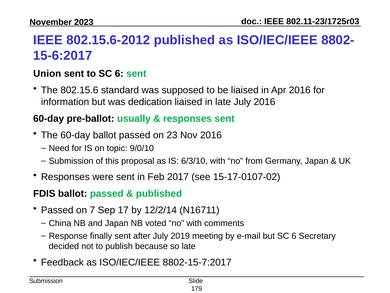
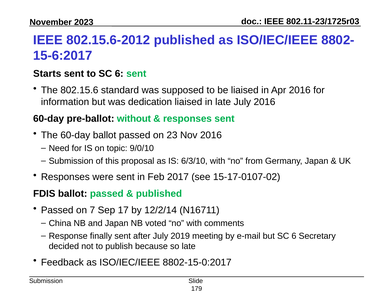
Union: Union -> Starts
usually: usually -> without
8802-15-7:2017: 8802-15-7:2017 -> 8802-15-0:2017
